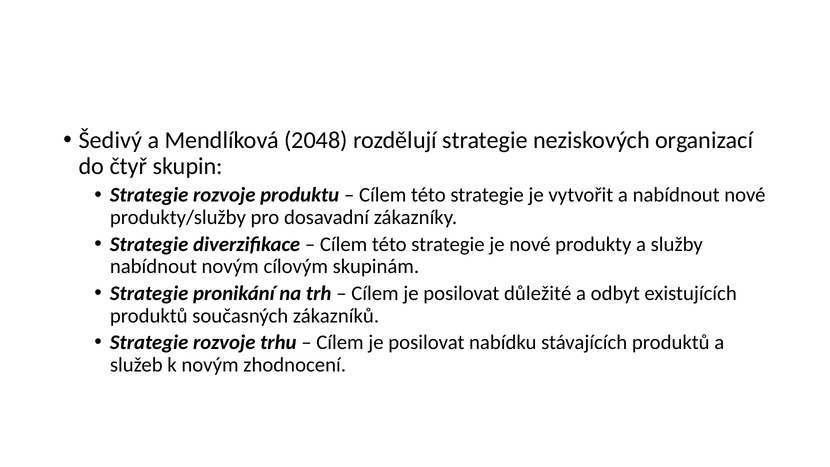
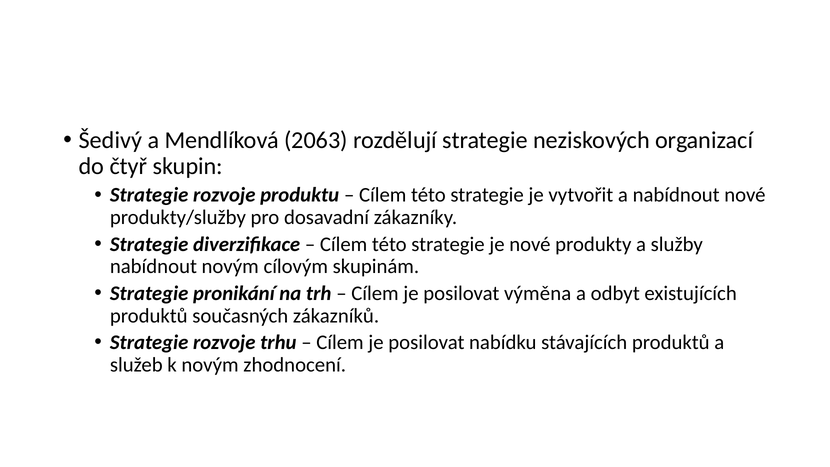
2048: 2048 -> 2063
důležité: důležité -> výměna
